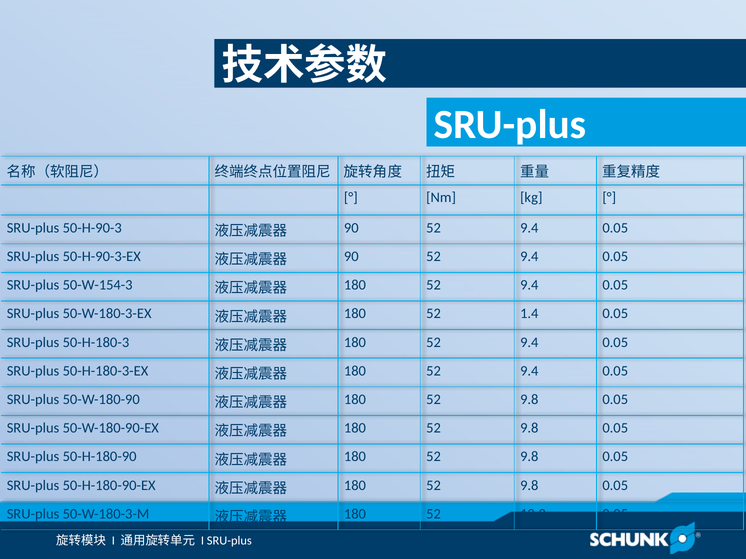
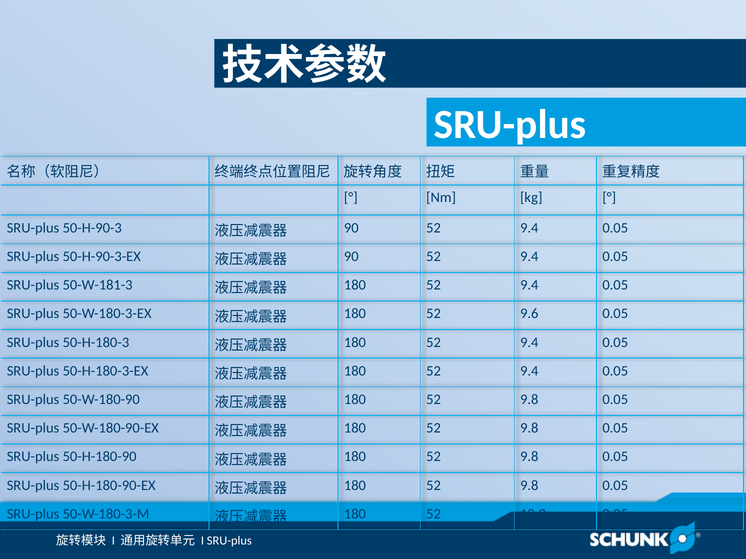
50-W-154-3: 50-W-154-3 -> 50-W-181-3
1.4: 1.4 -> 9.6
